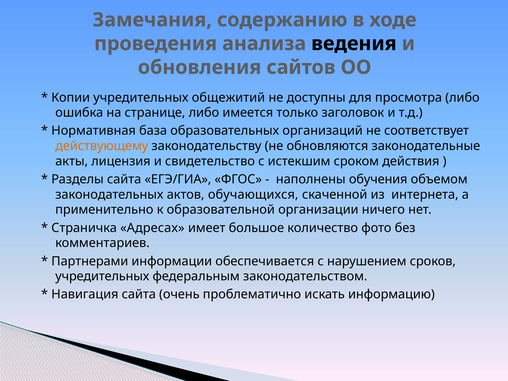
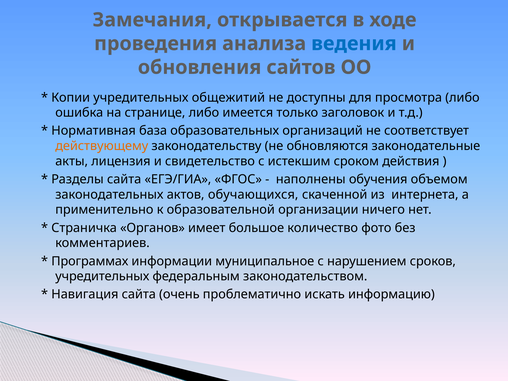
содержанию: содержанию -> открывается
ведения colour: black -> blue
Адресах: Адресах -> Органов
Партнерами: Партнерами -> Программах
обеспечивается: обеспечивается -> муниципальное
